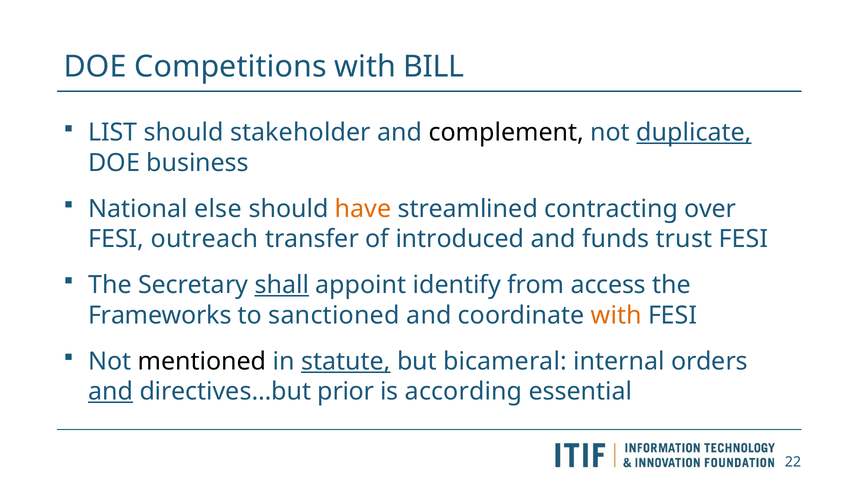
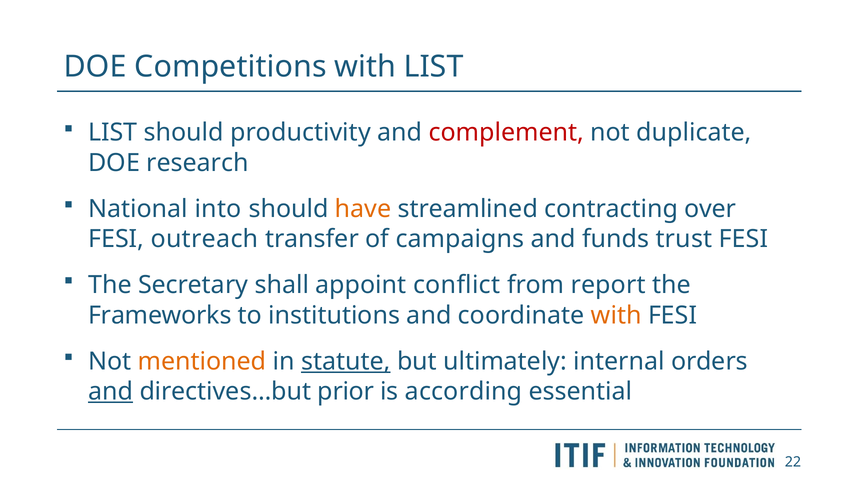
with BILL: BILL -> LIST
stakeholder: stakeholder -> productivity
complement colour: black -> red
duplicate underline: present -> none
business: business -> research
else: else -> into
introduced: introduced -> campaigns
shall underline: present -> none
identify: identify -> conflict
access: access -> report
sanctioned: sanctioned -> institutions
mentioned colour: black -> orange
bicameral: bicameral -> ultimately
